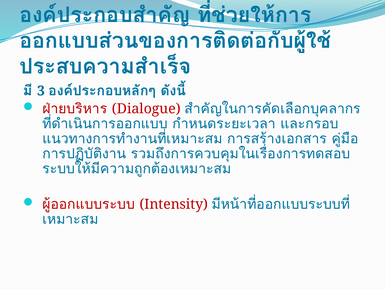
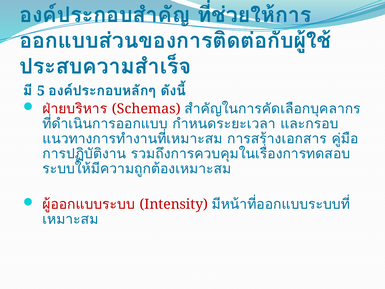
3: 3 -> 5
Dialogue: Dialogue -> Schemas
